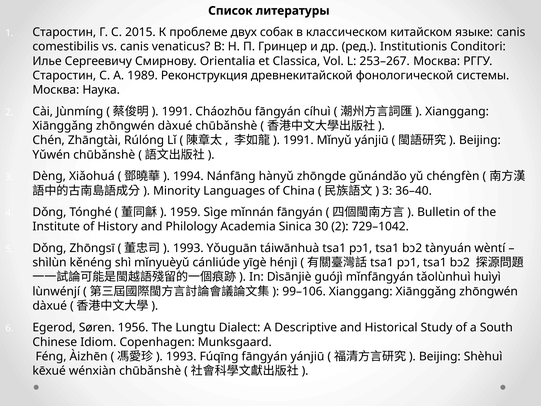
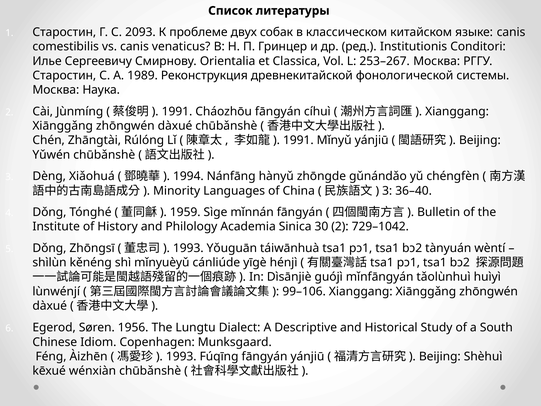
2015: 2015 -> 2093
